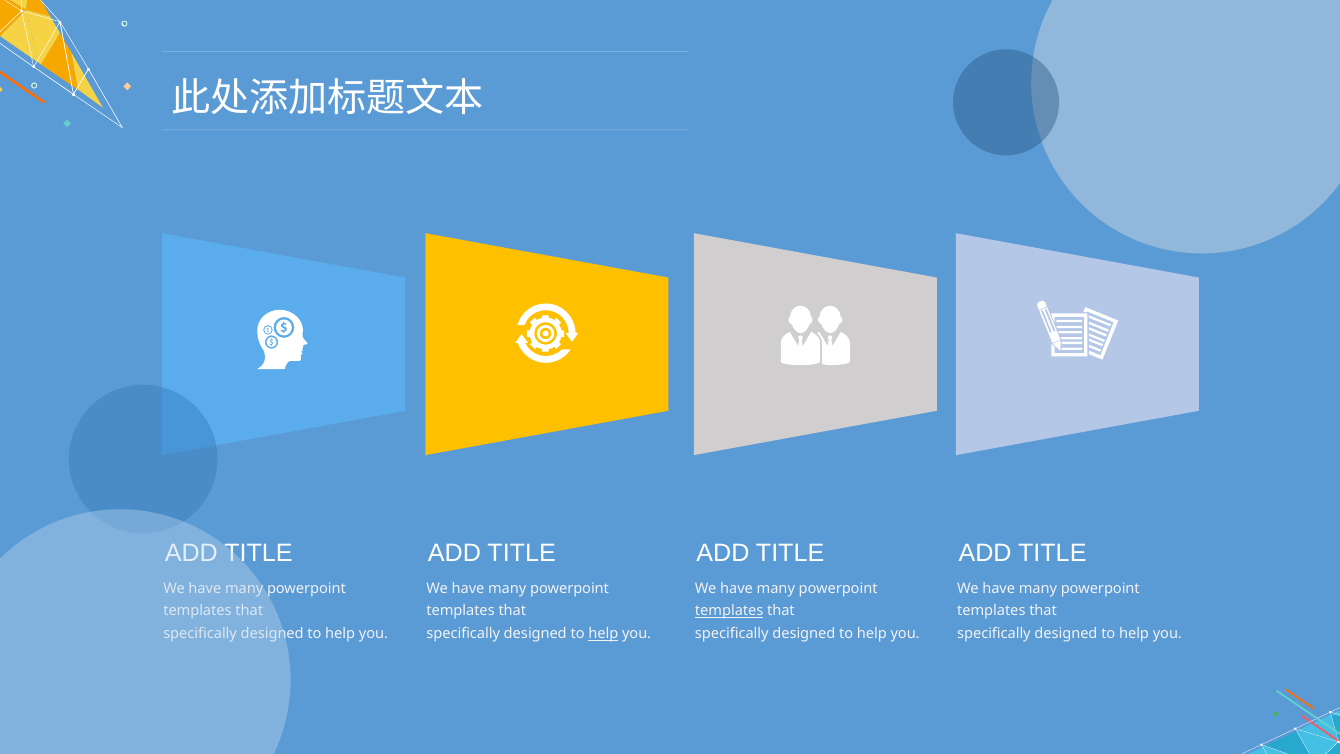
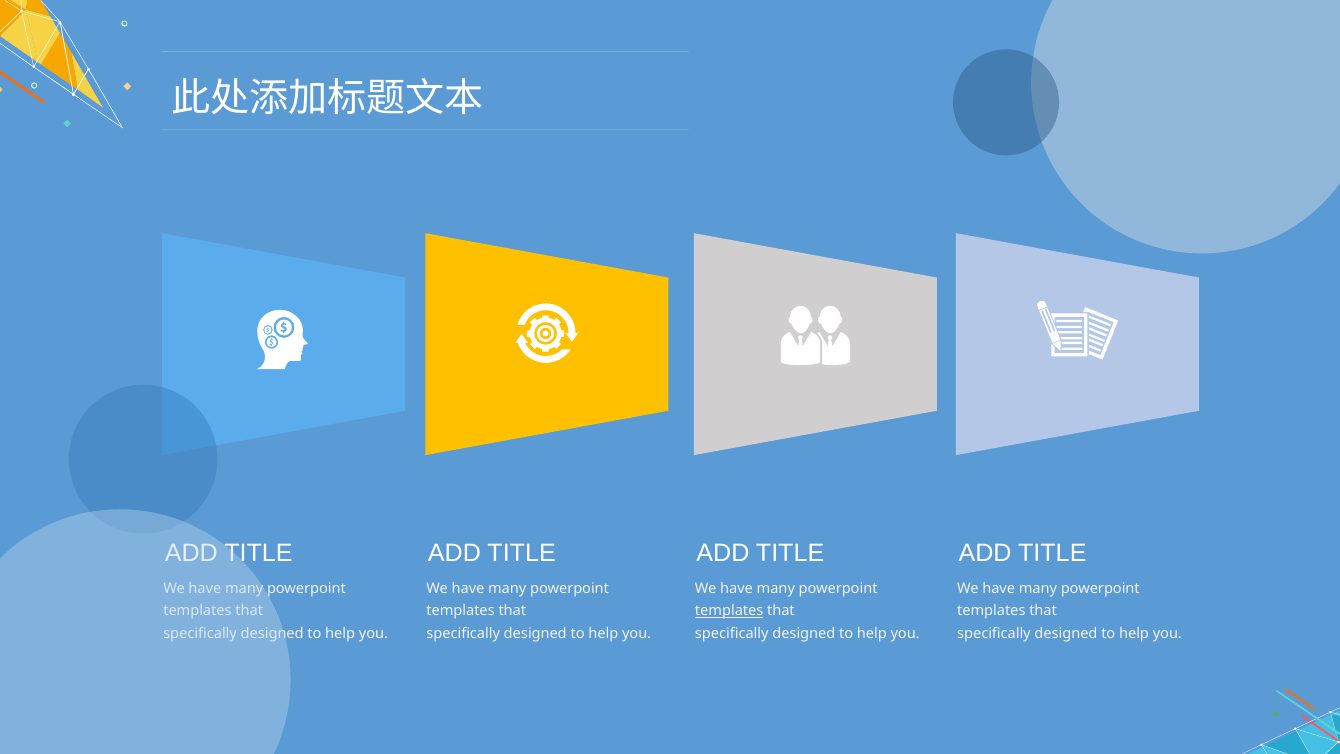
help at (603, 634) underline: present -> none
